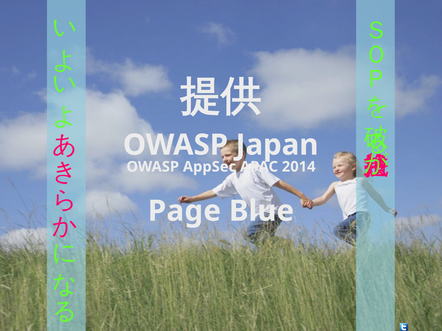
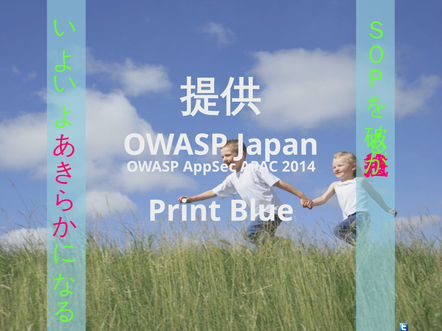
Page: Page -> Print
